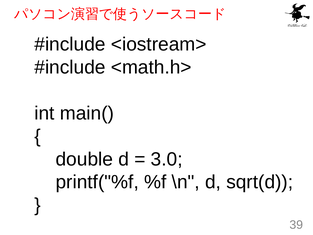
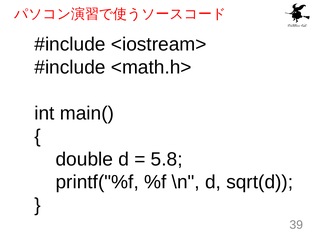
3.0: 3.0 -> 5.8
